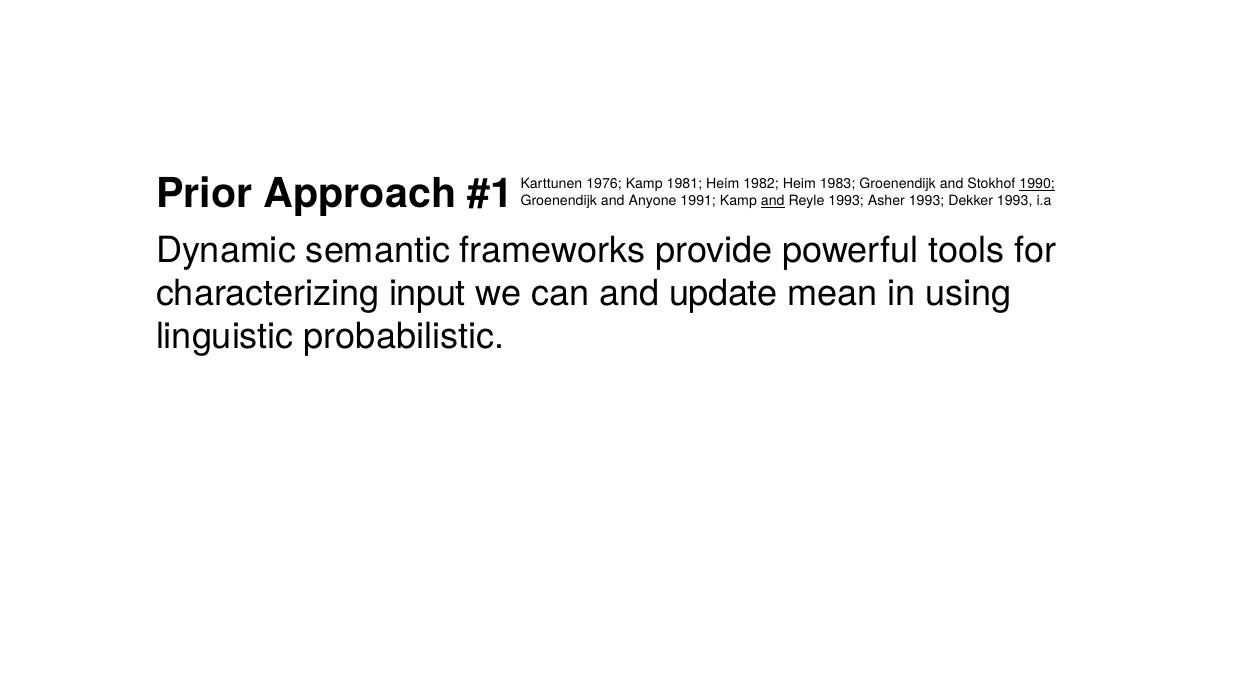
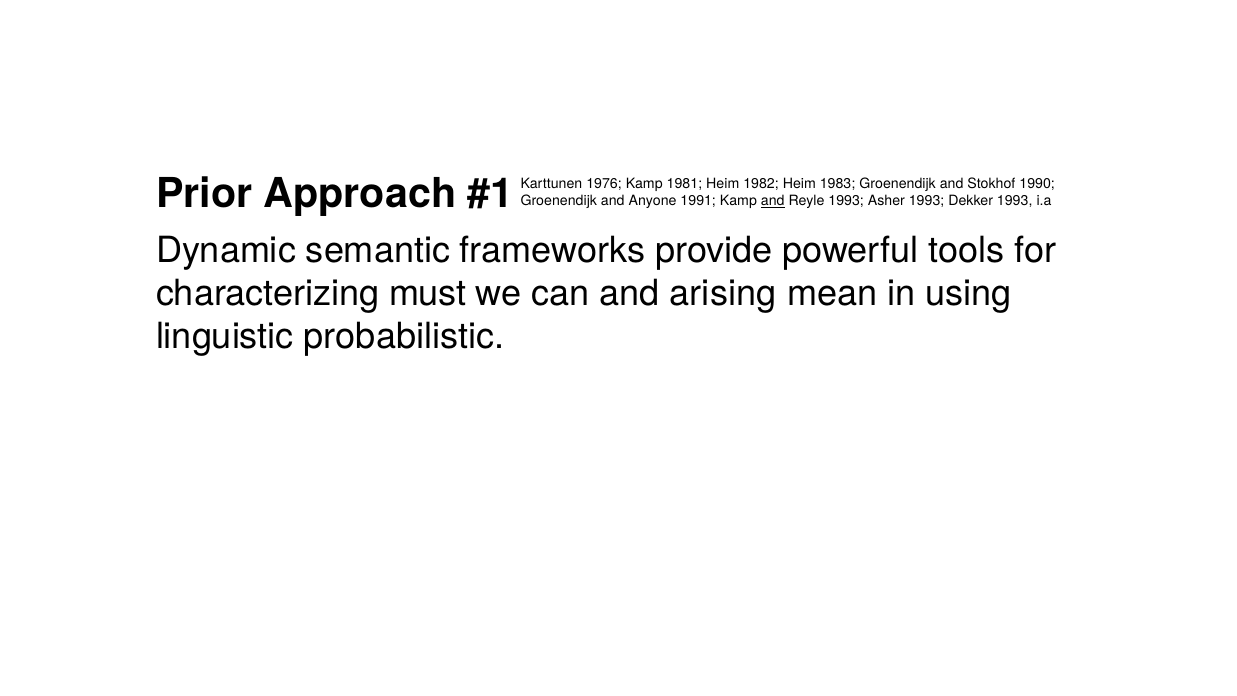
1990 underline: present -> none
input: input -> must
update: update -> arising
